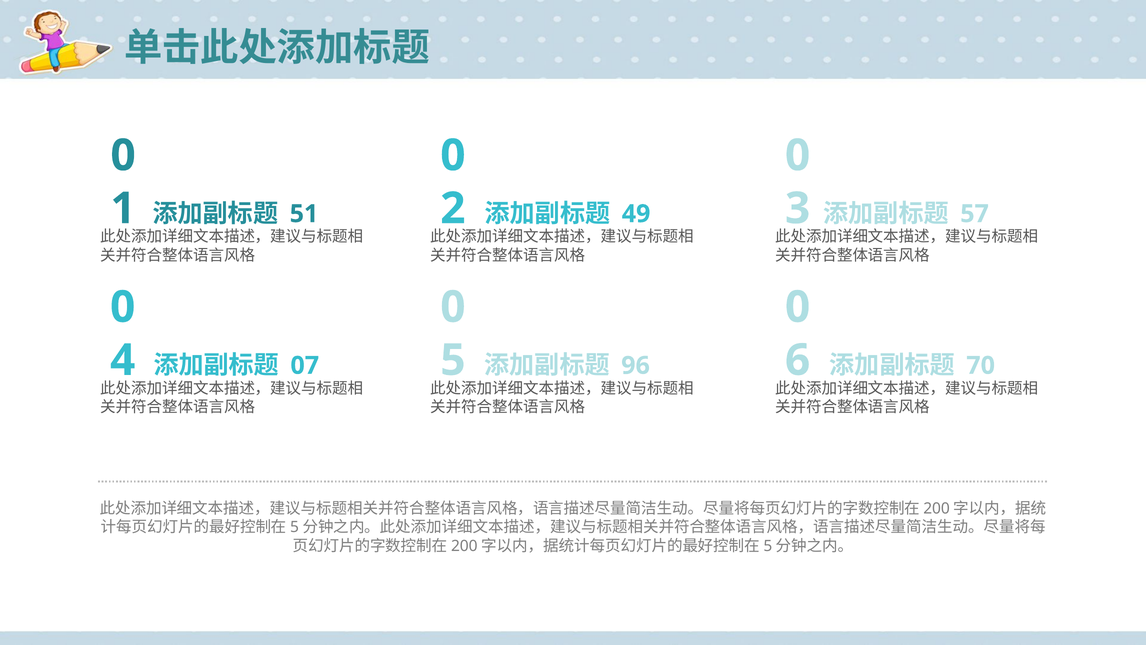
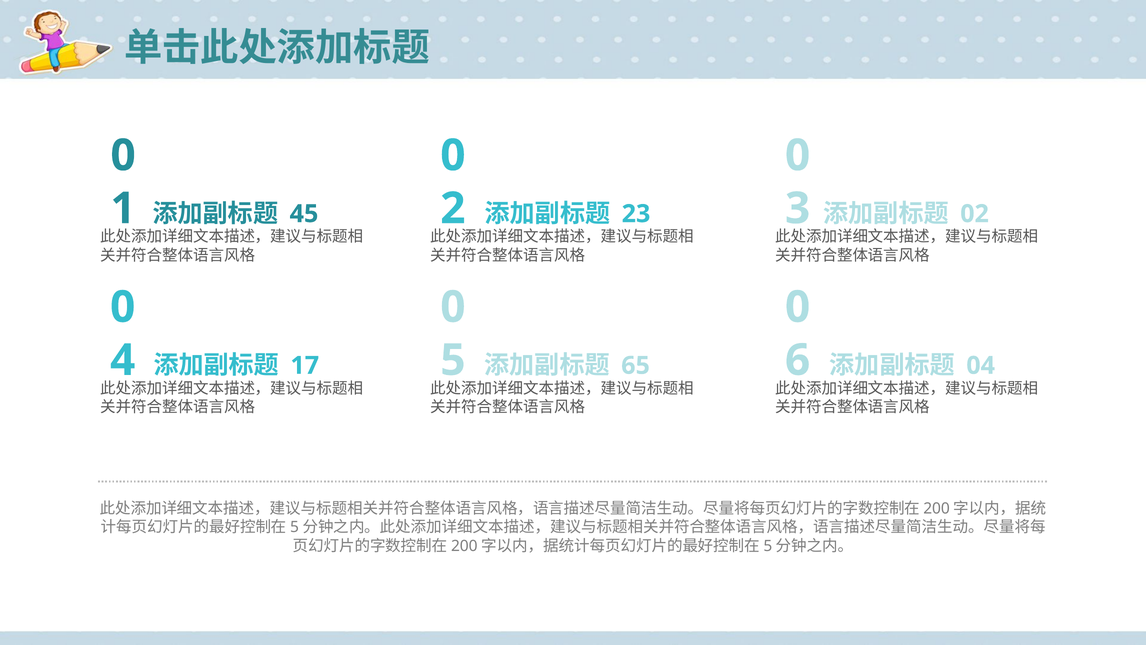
57: 57 -> 02
51: 51 -> 45
49: 49 -> 23
96: 96 -> 65
70: 70 -> 04
07: 07 -> 17
